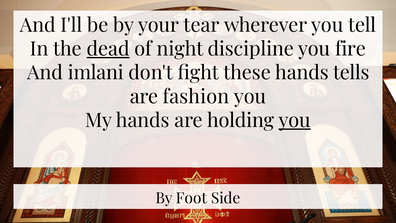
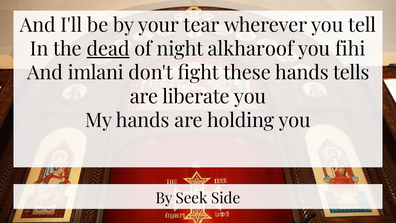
discipline: discipline -> alkharoof
fire: fire -> fihi
fashion: fashion -> liberate
you at (295, 120) underline: present -> none
Foot: Foot -> Seek
